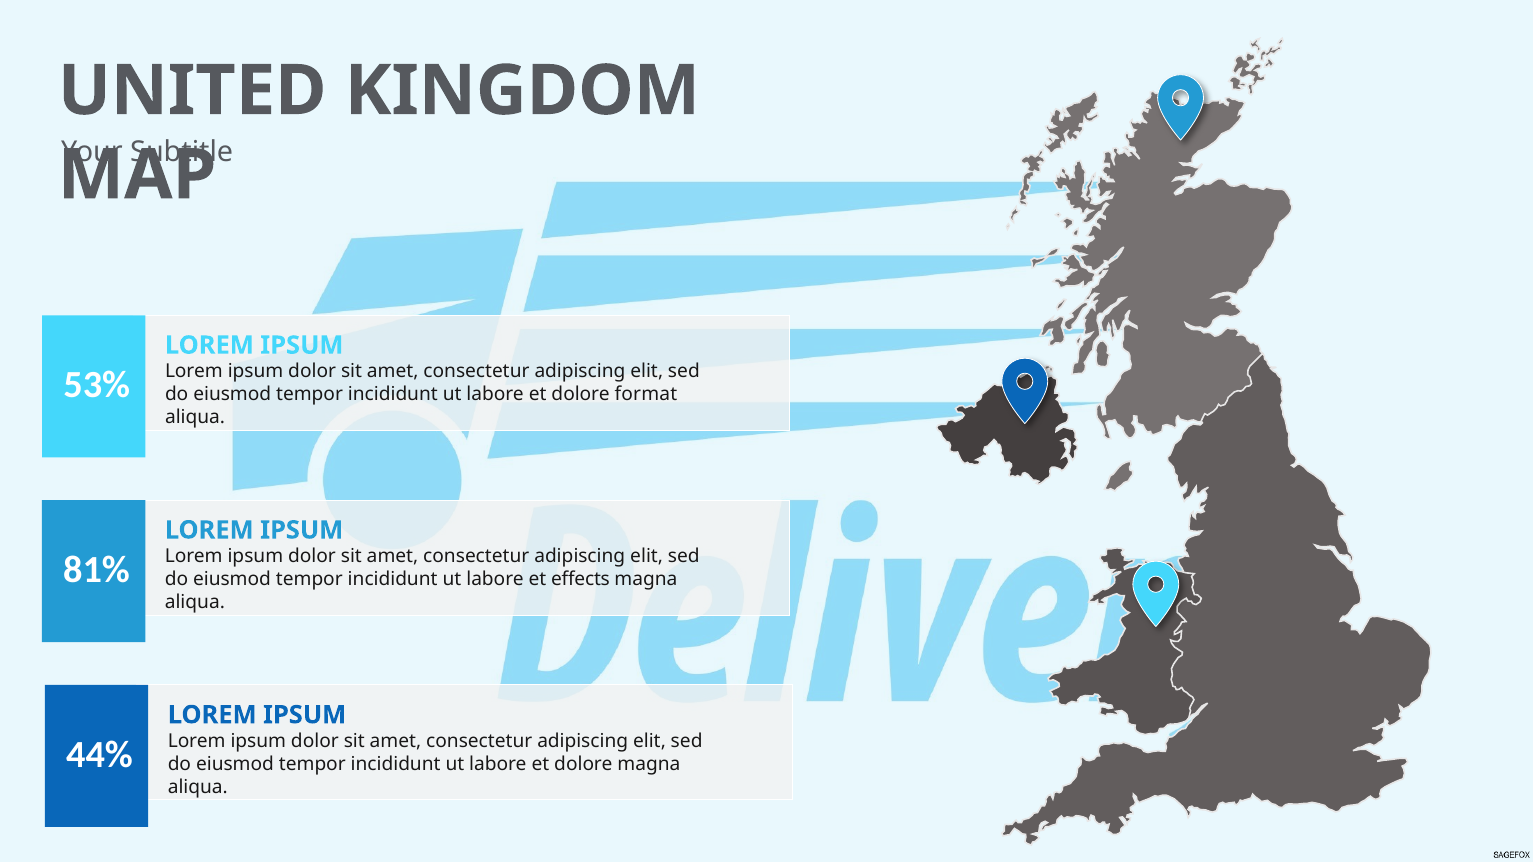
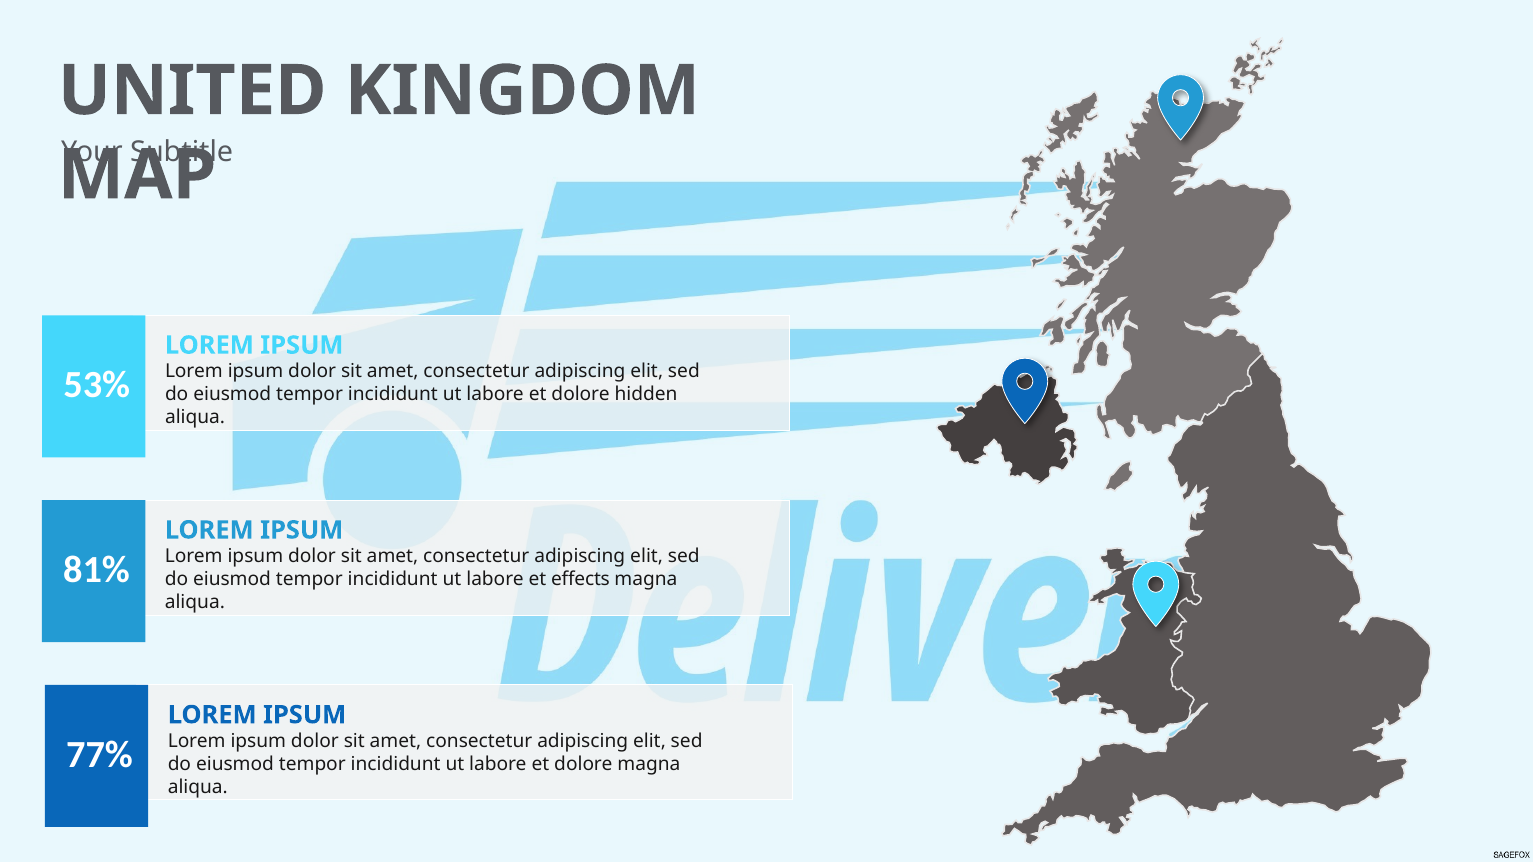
format: format -> hidden
44%: 44% -> 77%
